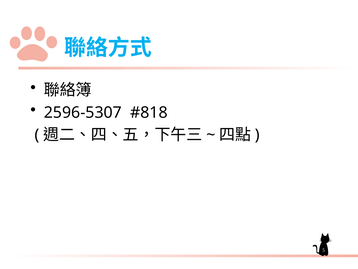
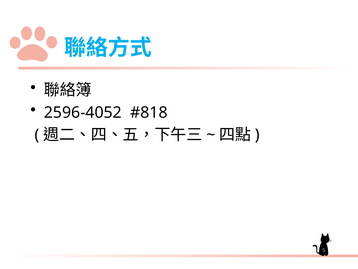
2596-5307: 2596-5307 -> 2596-4052
